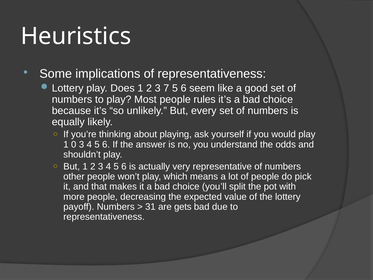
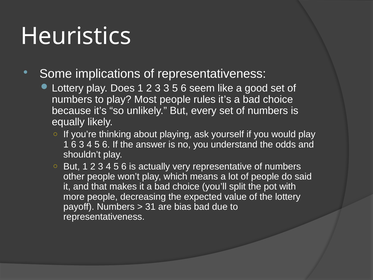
3 7: 7 -> 3
1 0: 0 -> 6
pick: pick -> said
gets: gets -> bias
